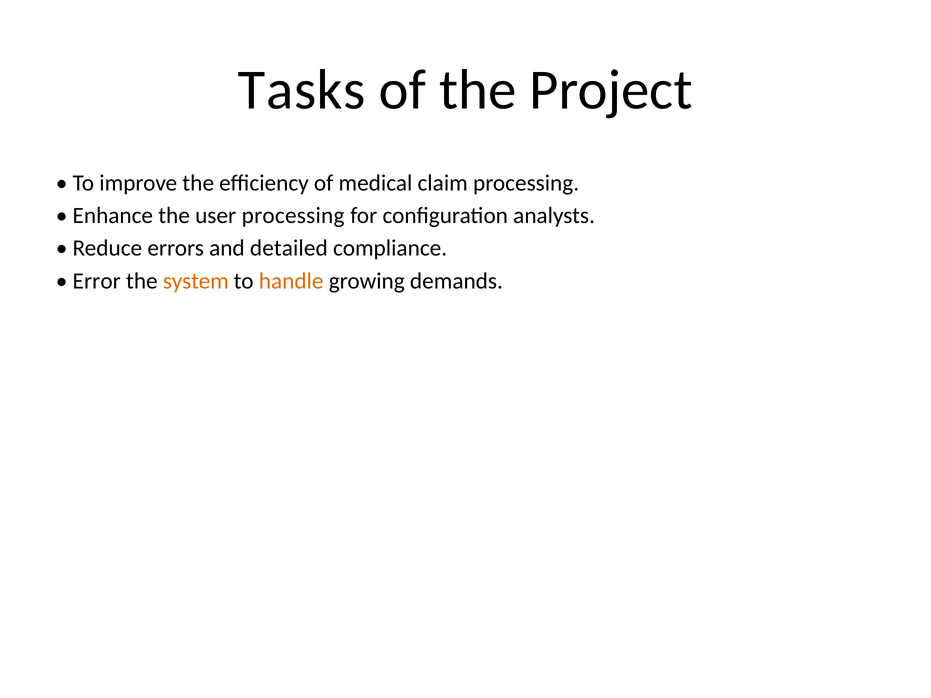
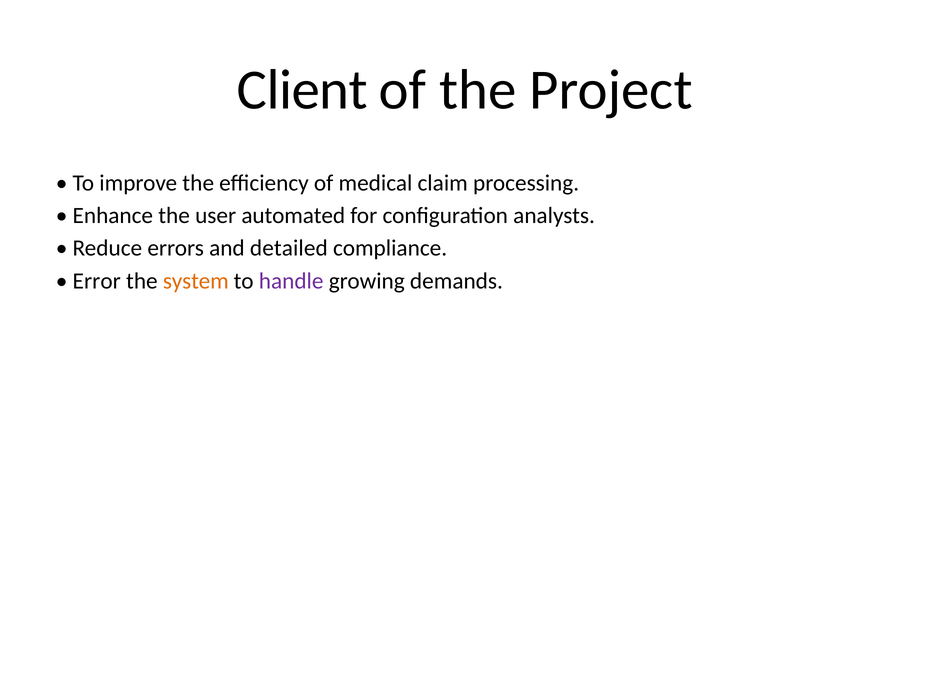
Tasks: Tasks -> Client
user processing: processing -> automated
handle colour: orange -> purple
